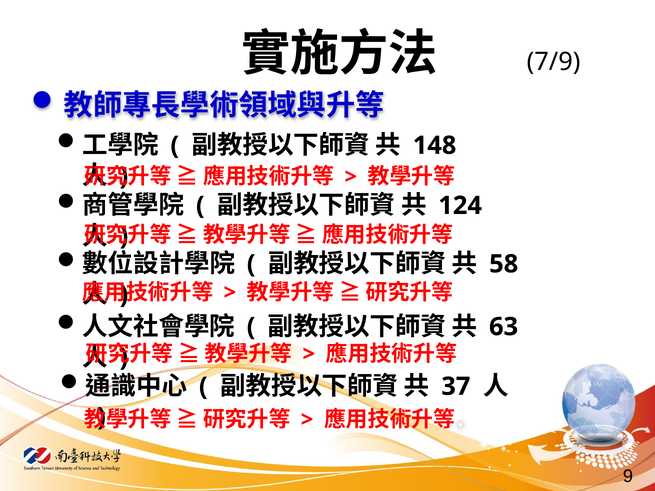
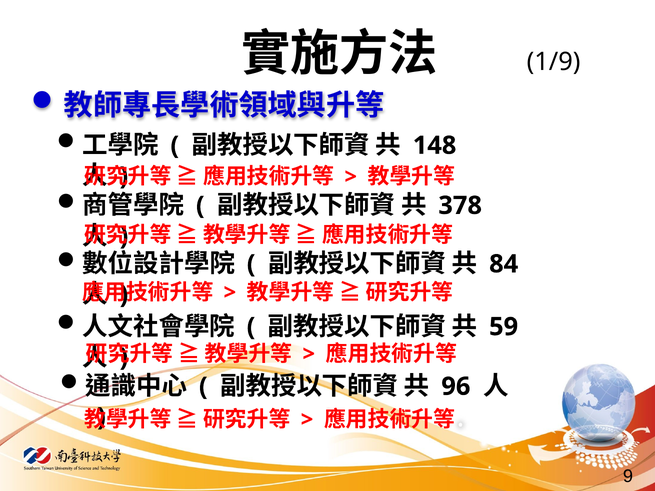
7/9: 7/9 -> 1/9
124: 124 -> 378
58: 58 -> 84
63: 63 -> 59
37: 37 -> 96
